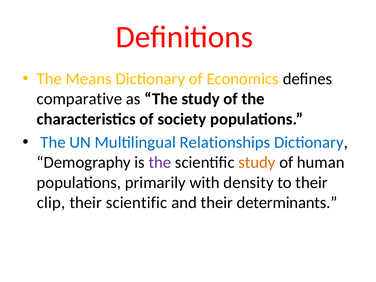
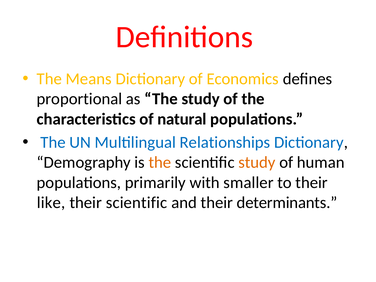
comparative: comparative -> proportional
society: society -> natural
the at (160, 162) colour: purple -> orange
density: density -> smaller
clip: clip -> like
